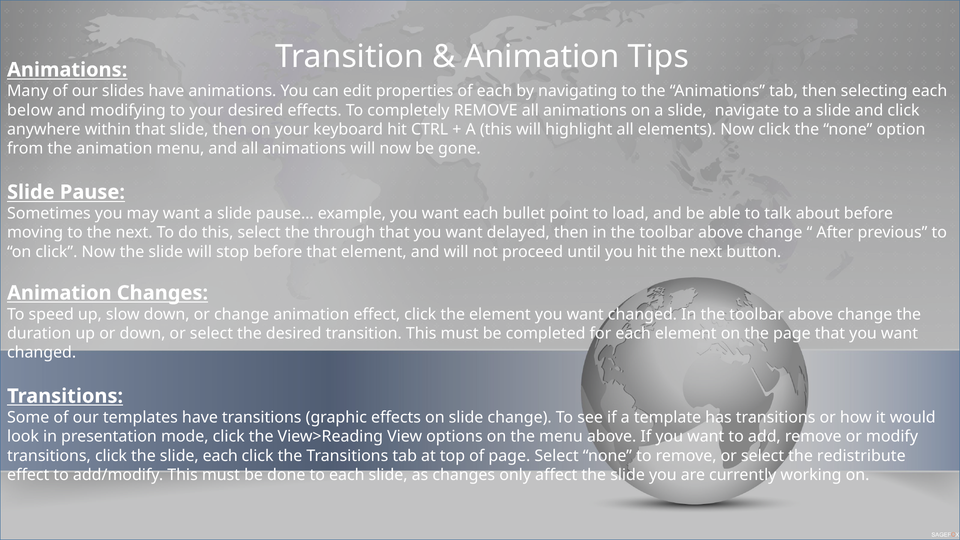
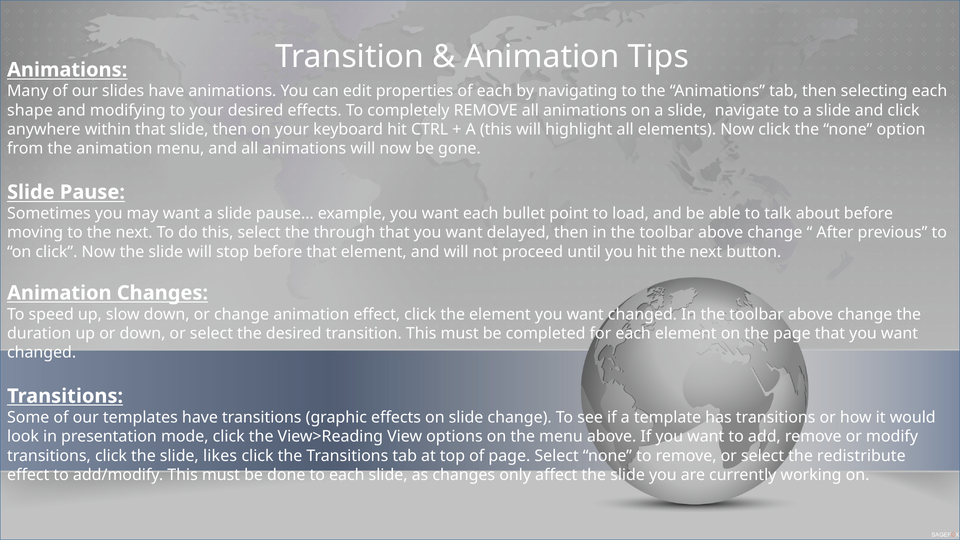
below: below -> shape
slide each: each -> likes
